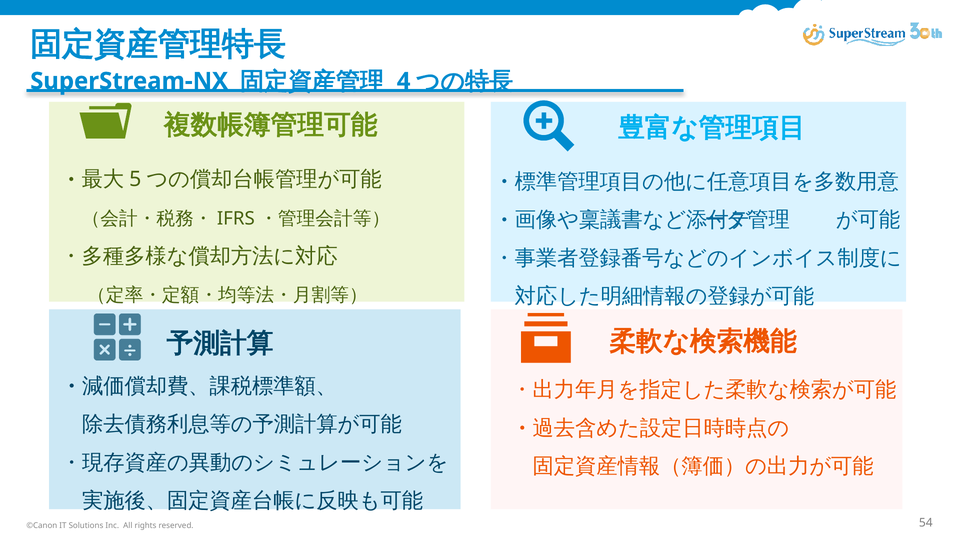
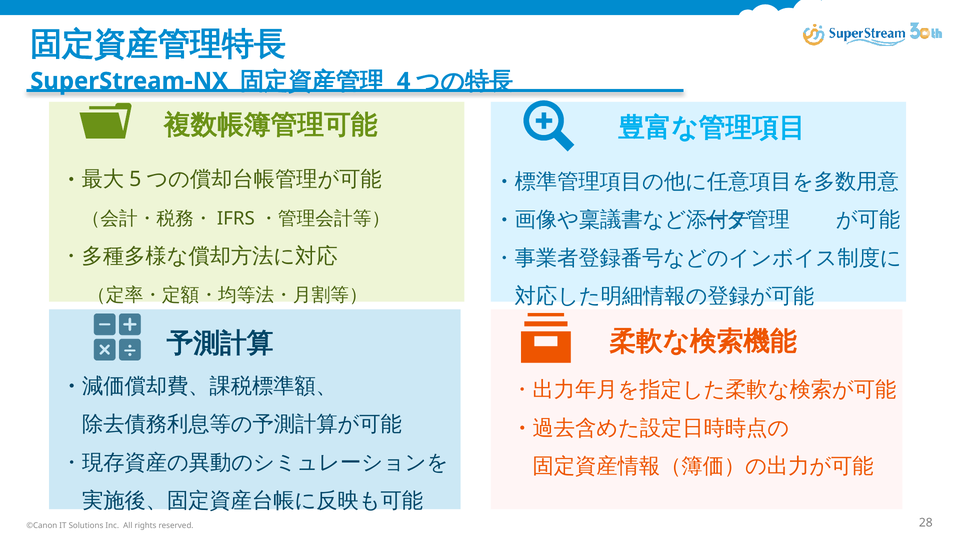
54: 54 -> 28
